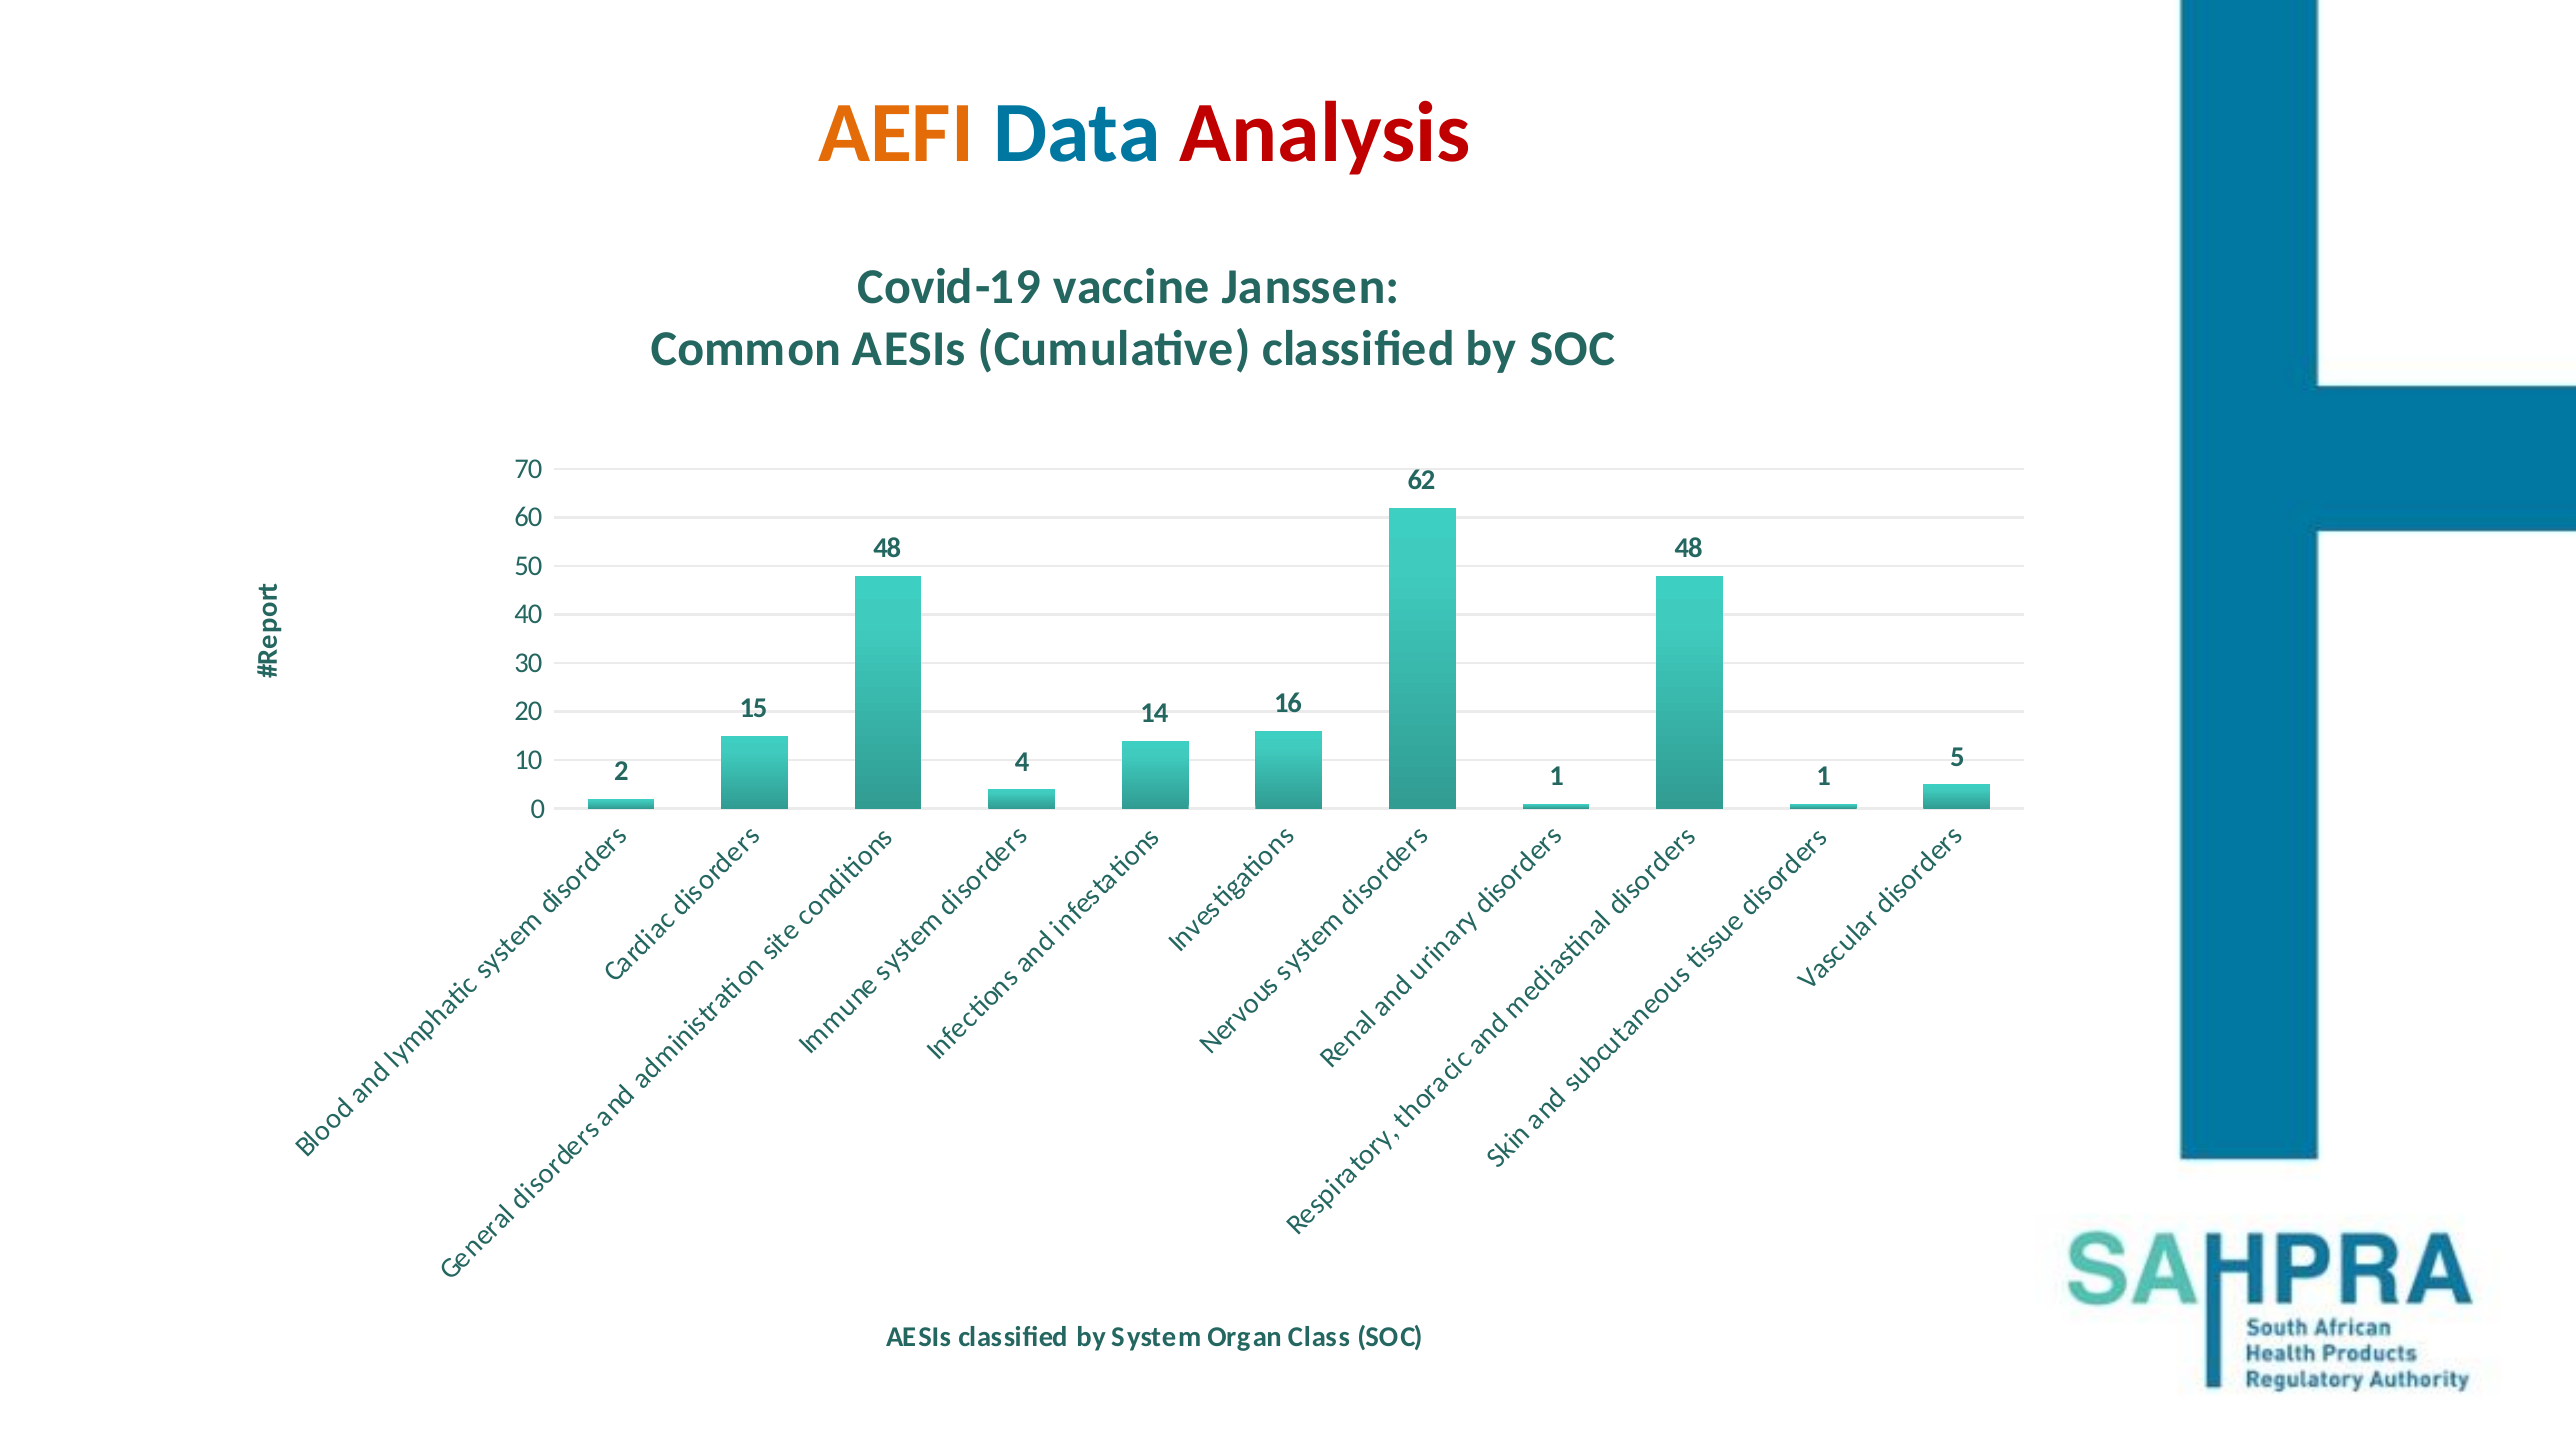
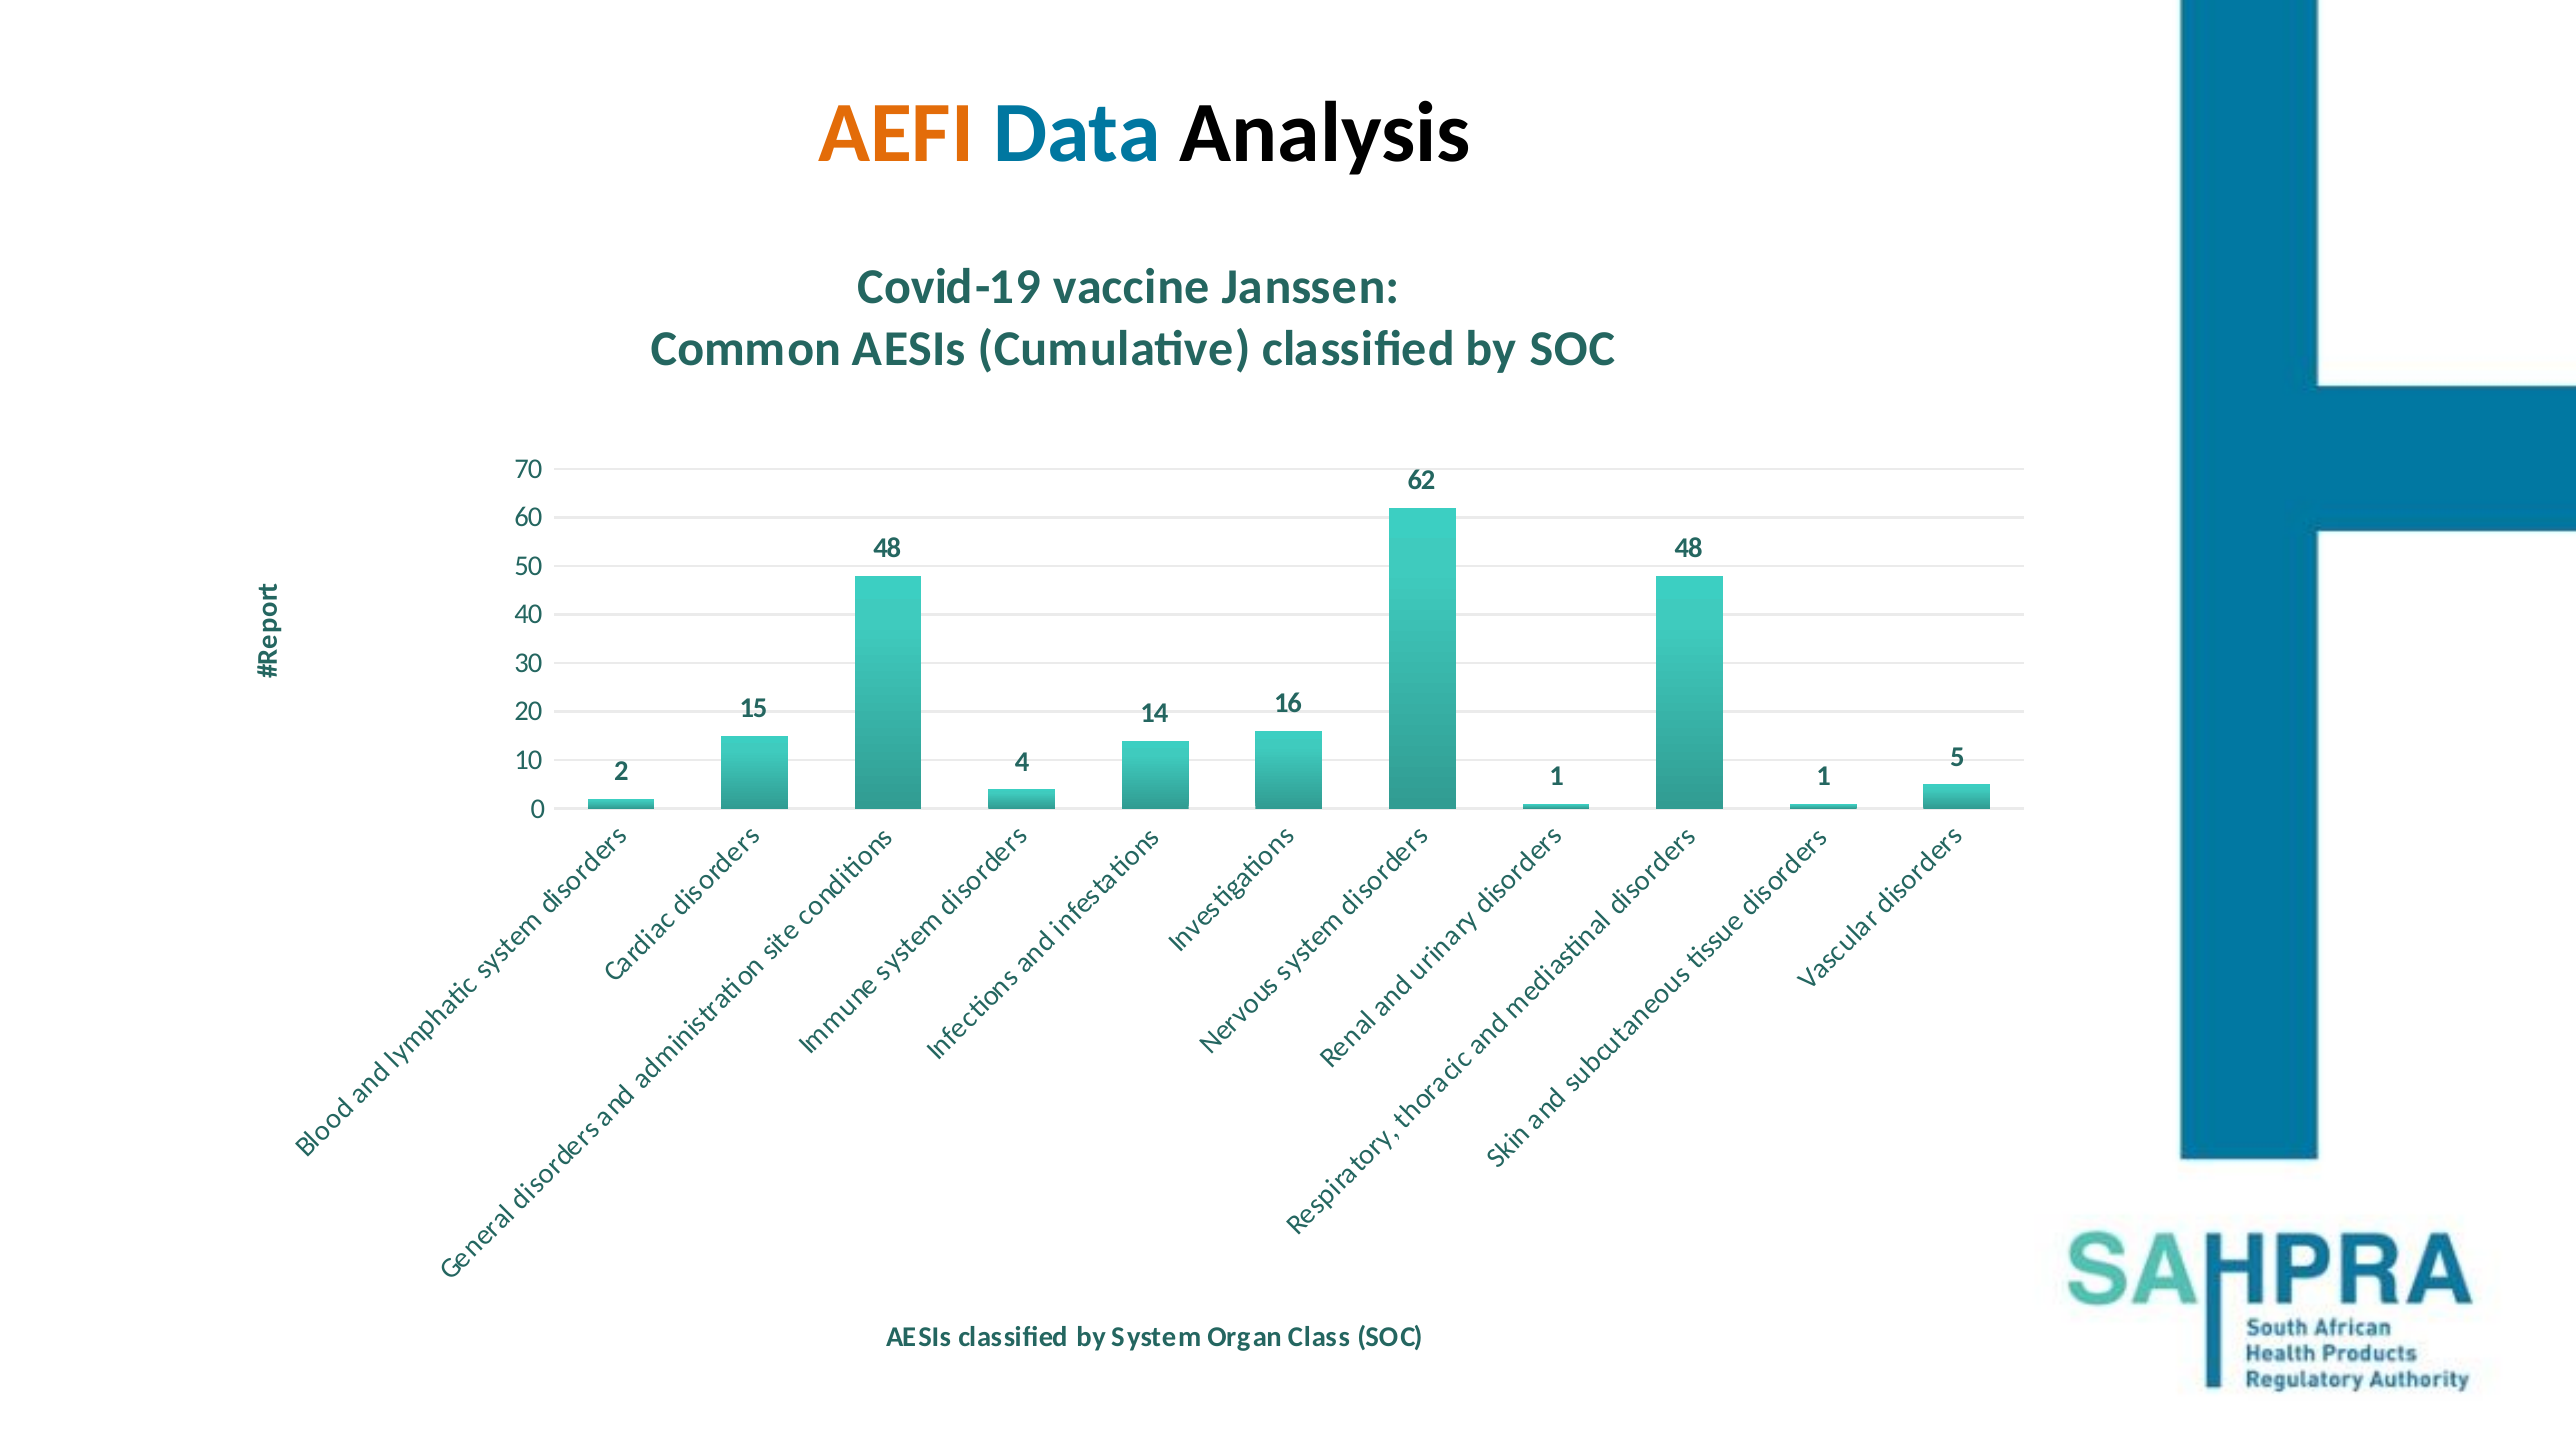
Analysis colour: red -> black
